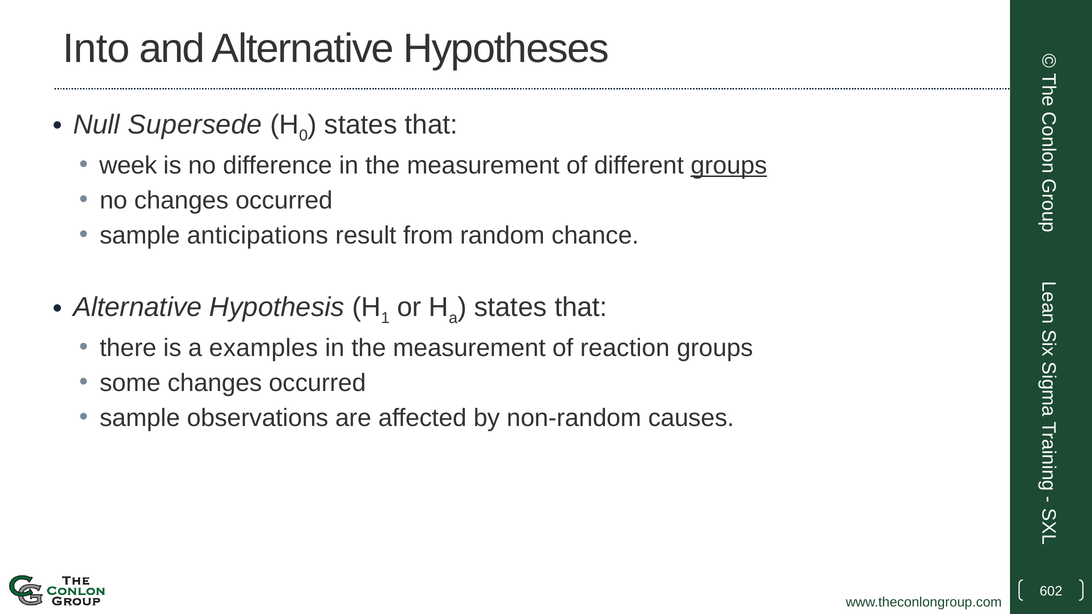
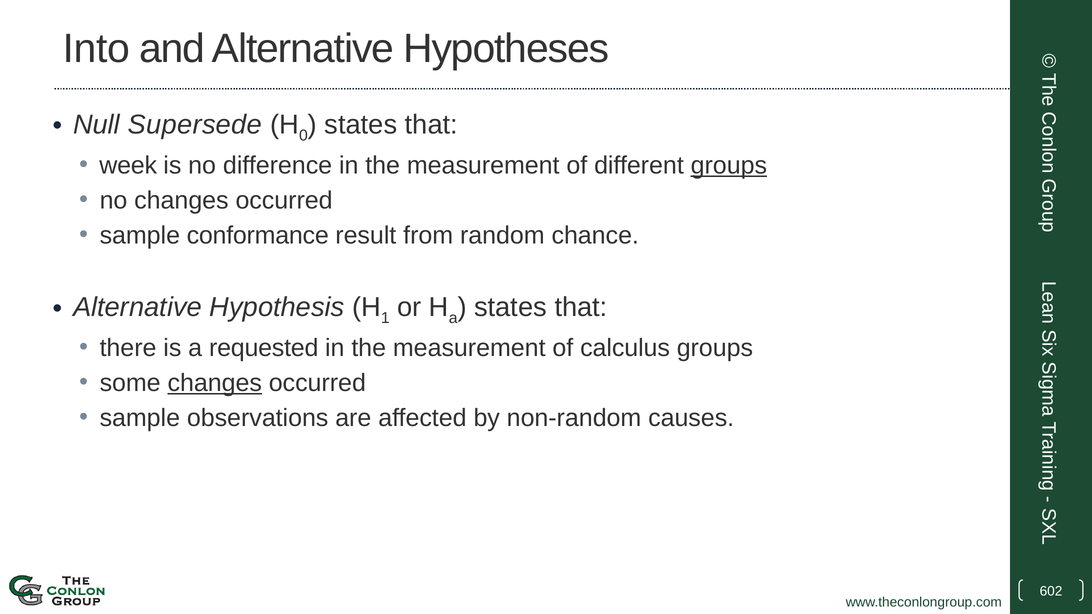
anticipations: anticipations -> conformance
examples: examples -> requested
reaction: reaction -> calculus
changes at (215, 383) underline: none -> present
